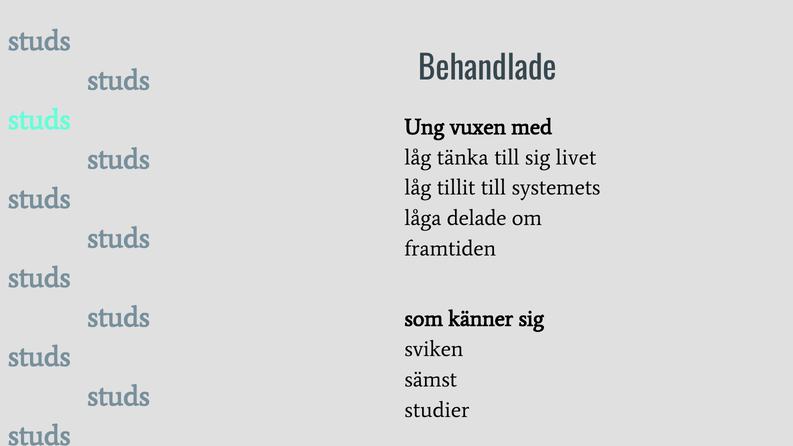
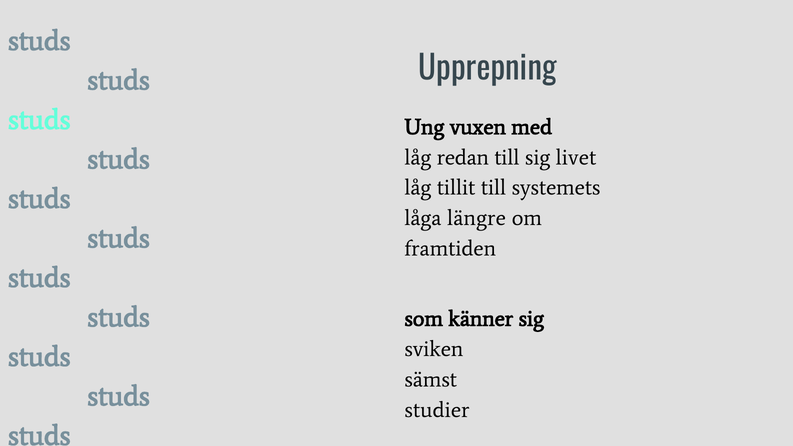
Behandlade: Behandlade -> Upprepning
tänka: tänka -> redan
delade: delade -> längre
